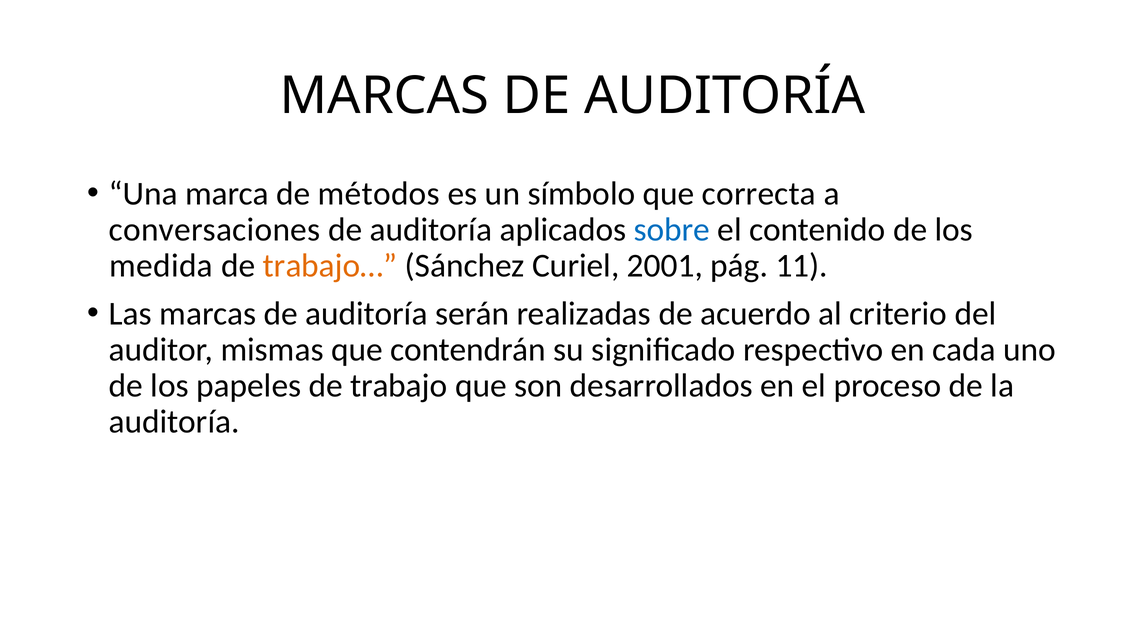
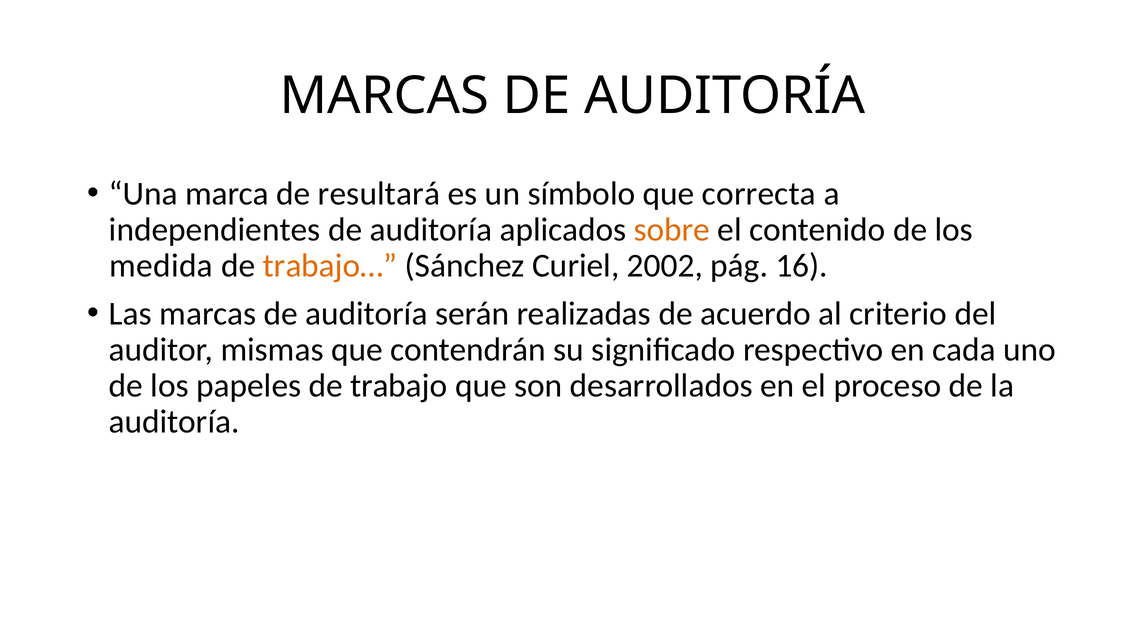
métodos: métodos -> resultará
conversaciones: conversaciones -> independientes
sobre colour: blue -> orange
2001: 2001 -> 2002
11: 11 -> 16
